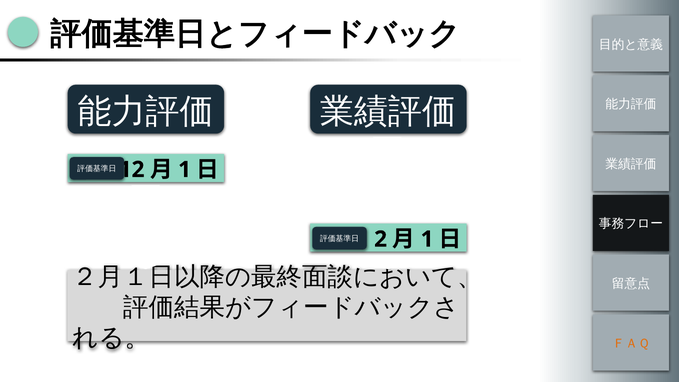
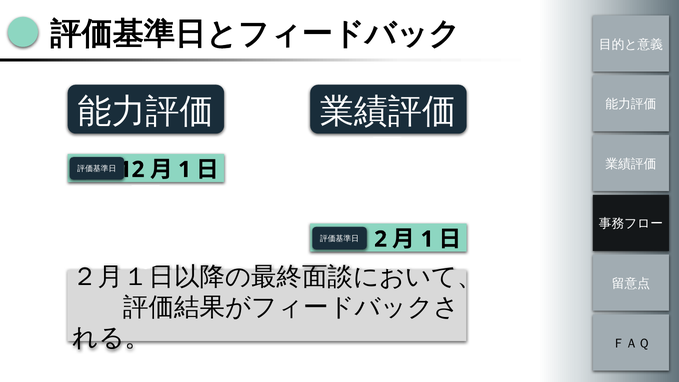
ＦＡＱ colour: orange -> black
